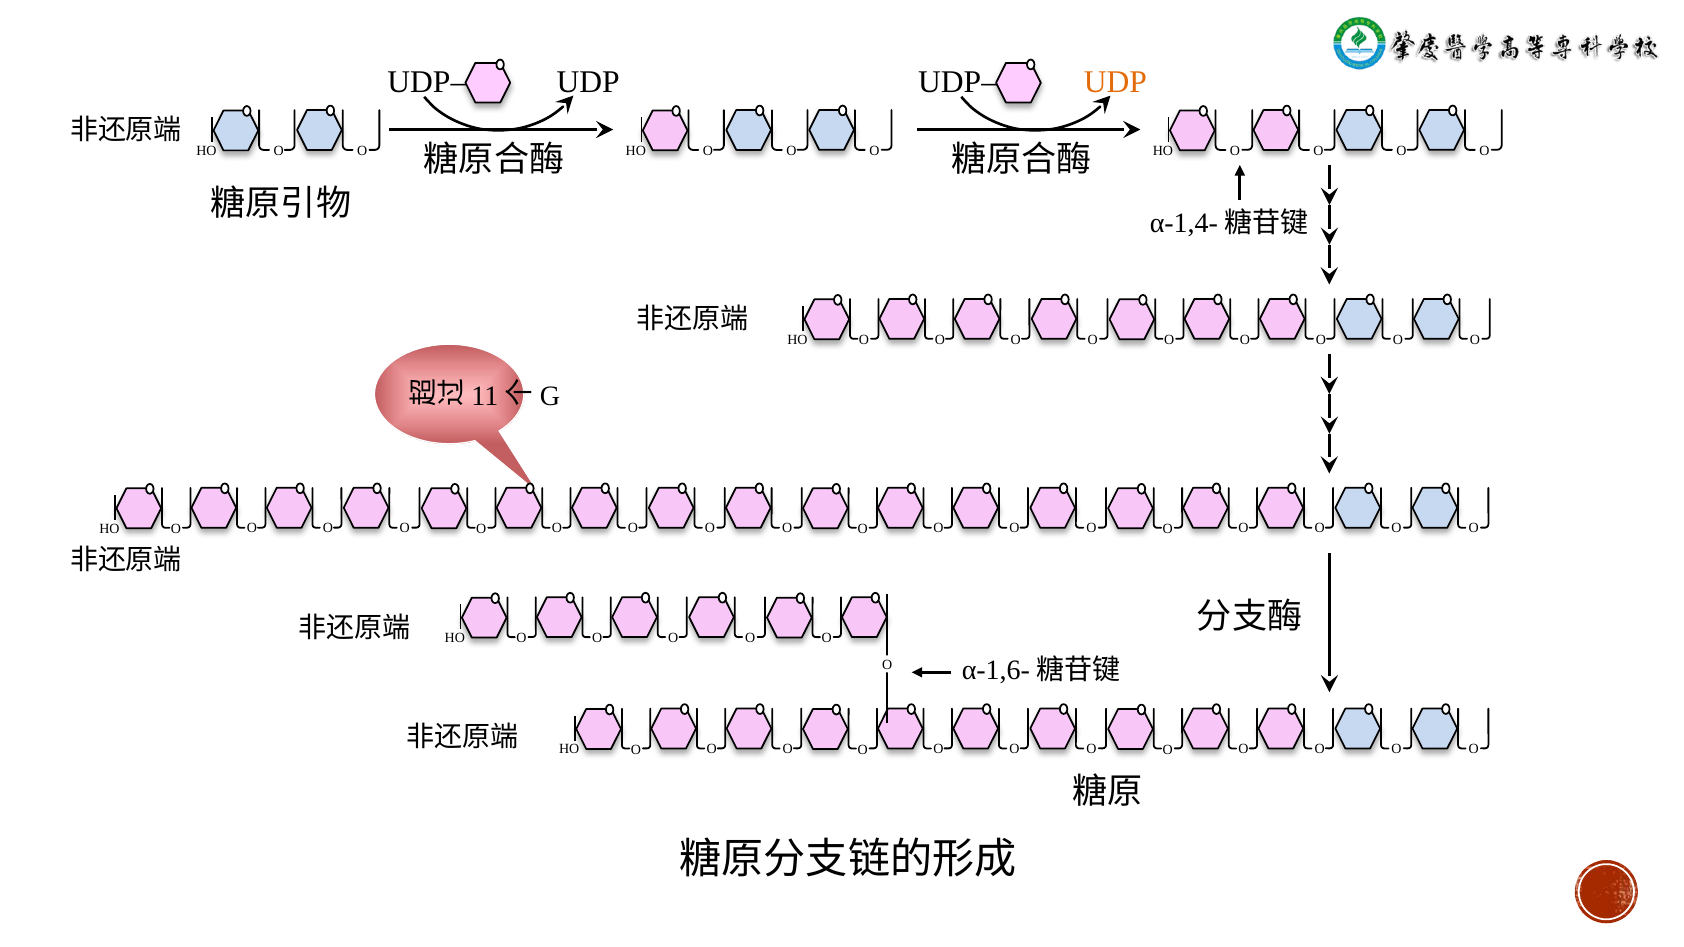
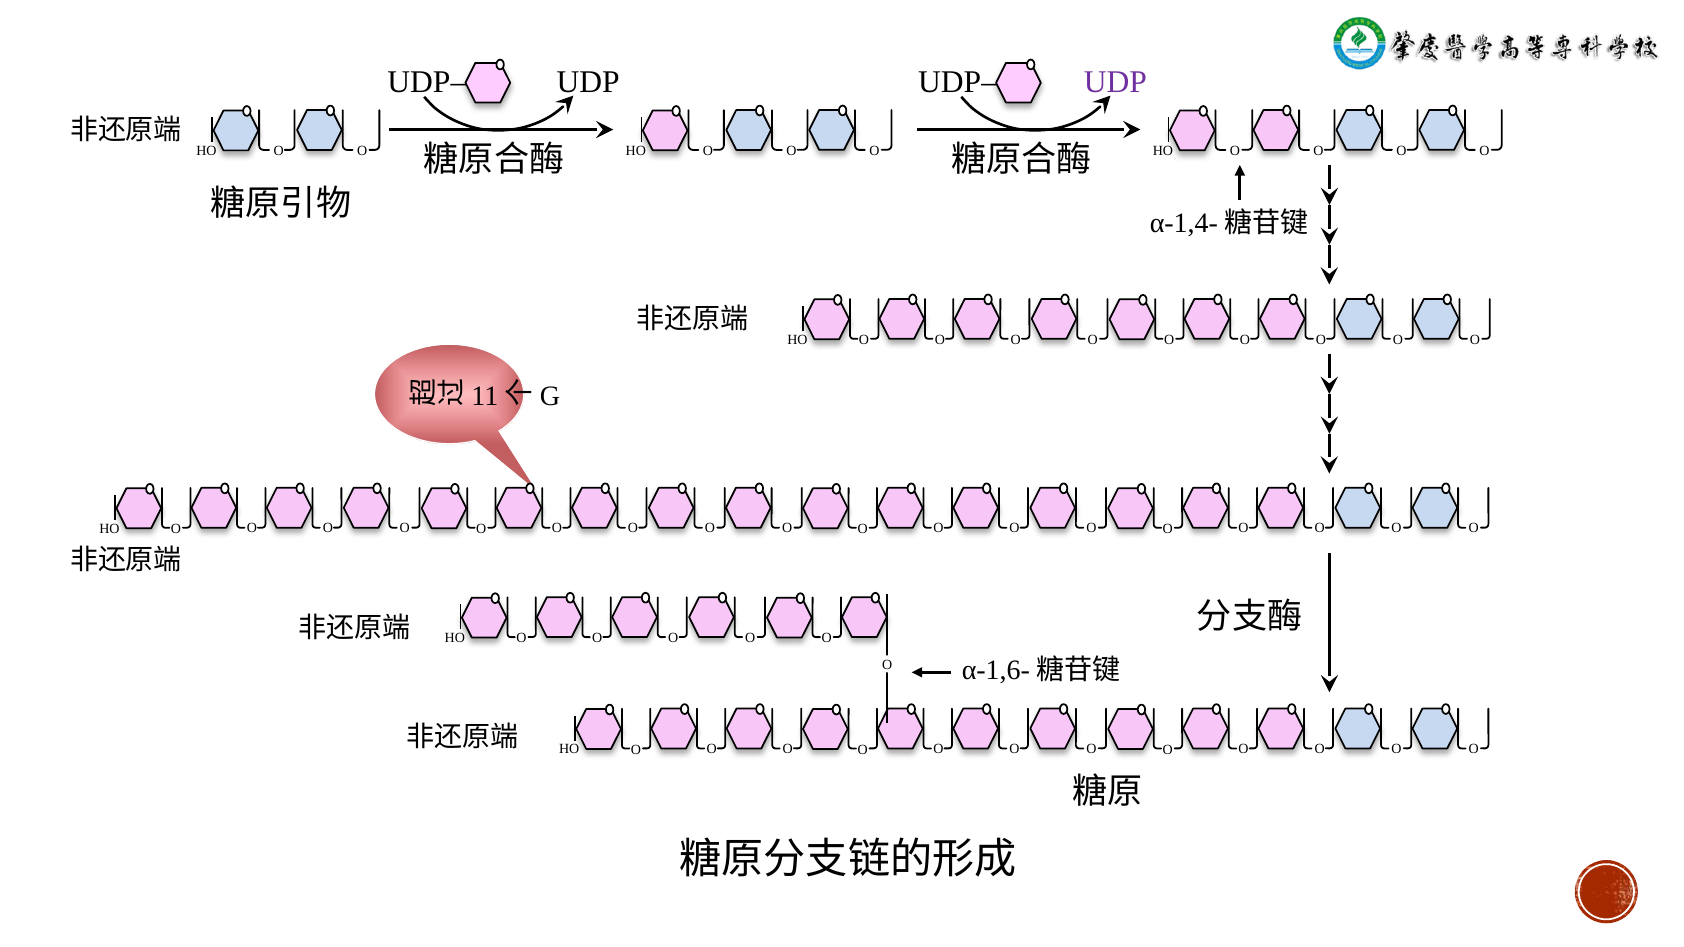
UDP at (1115, 82) colour: orange -> purple
